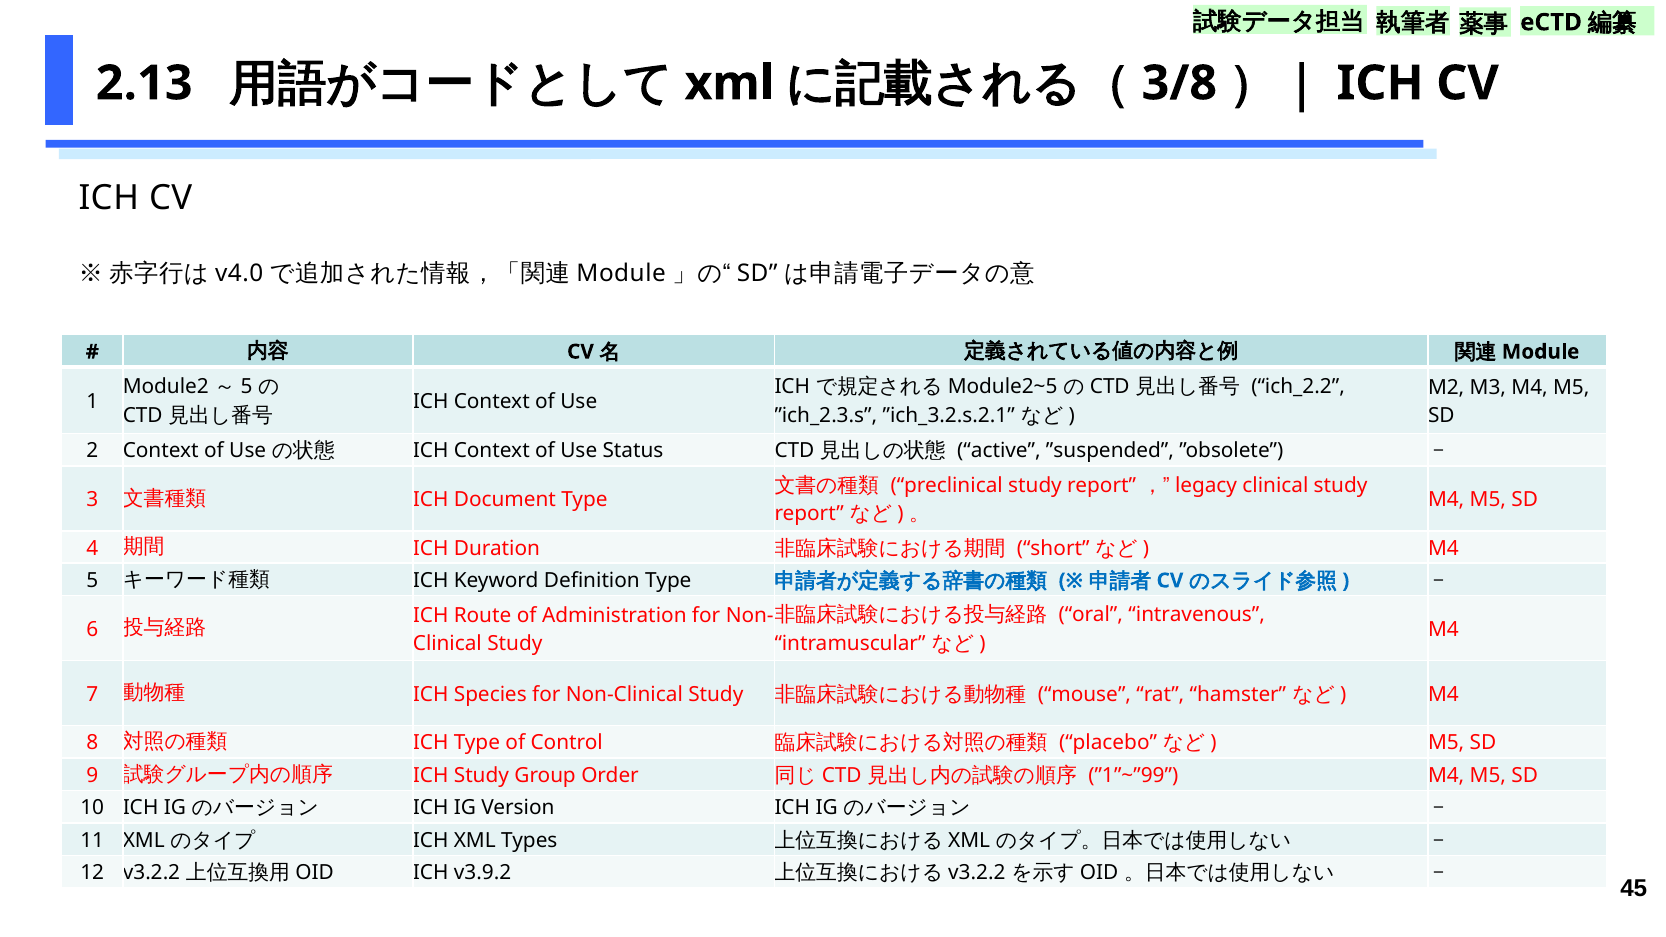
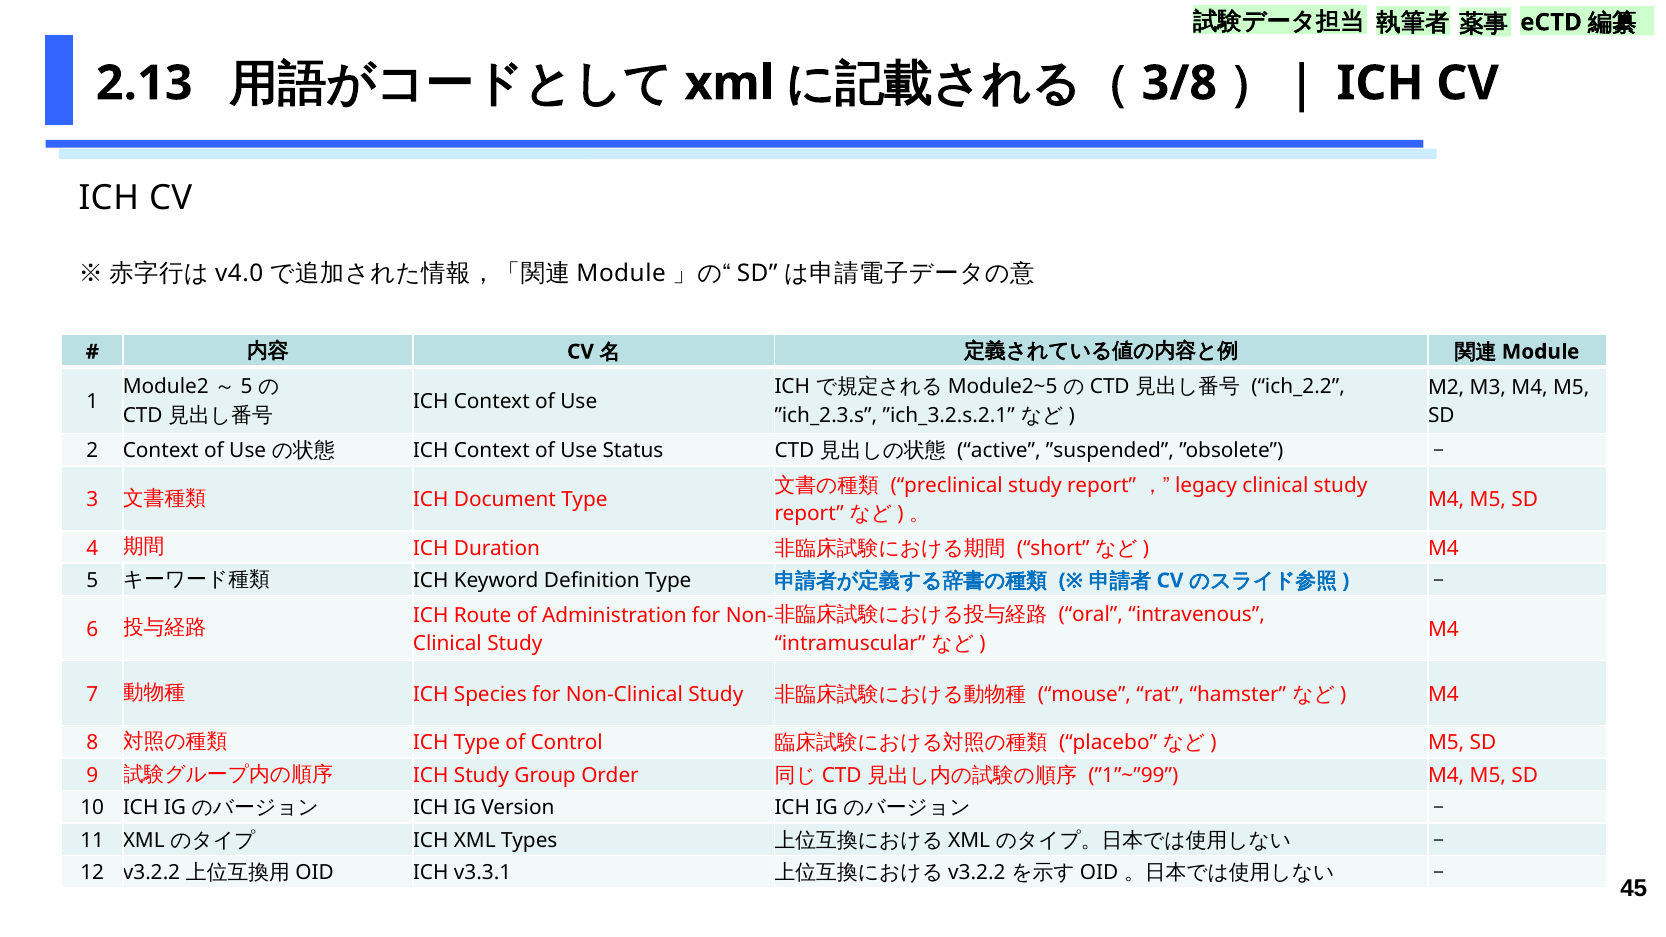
v3.9.2: v3.9.2 -> v3.3.1
